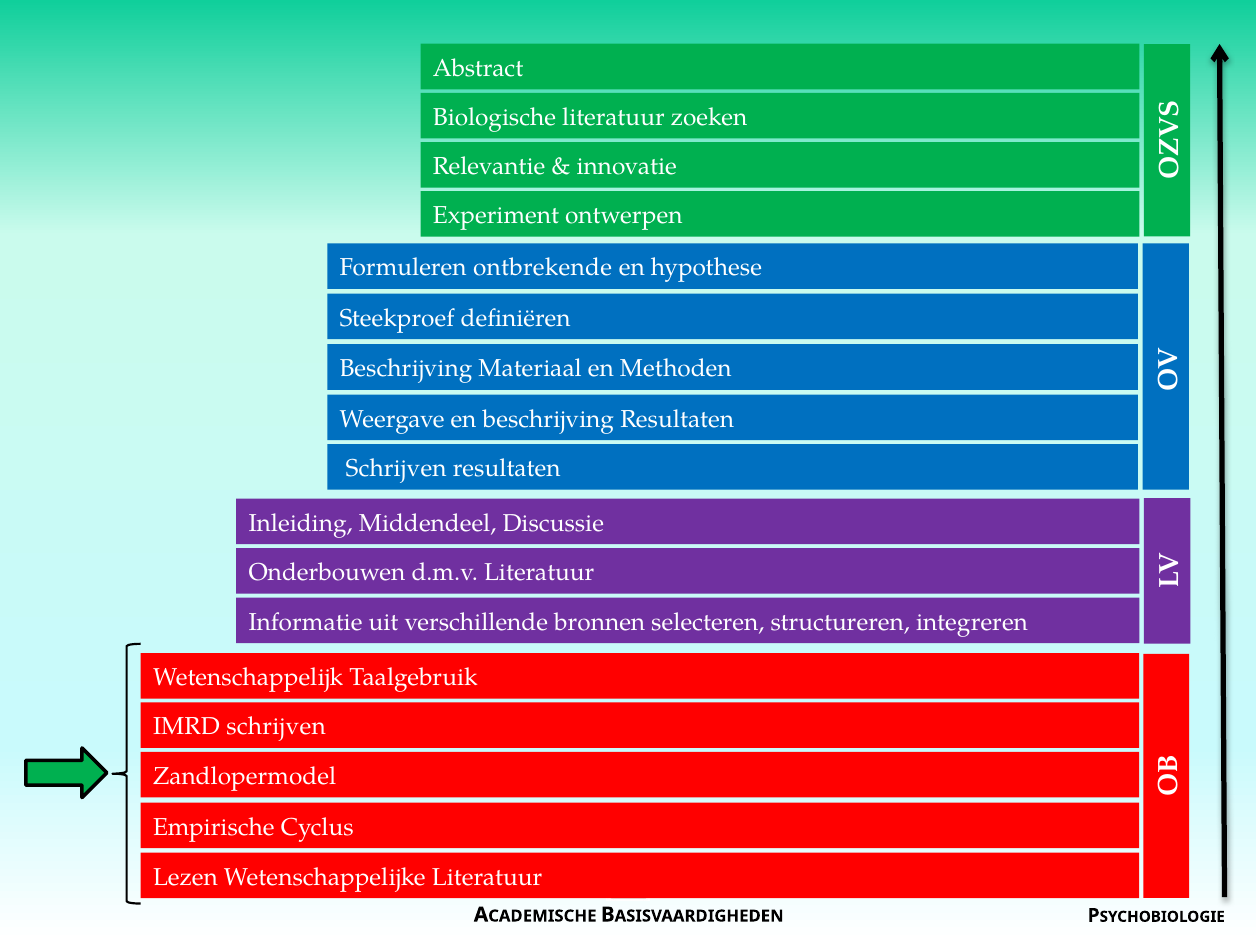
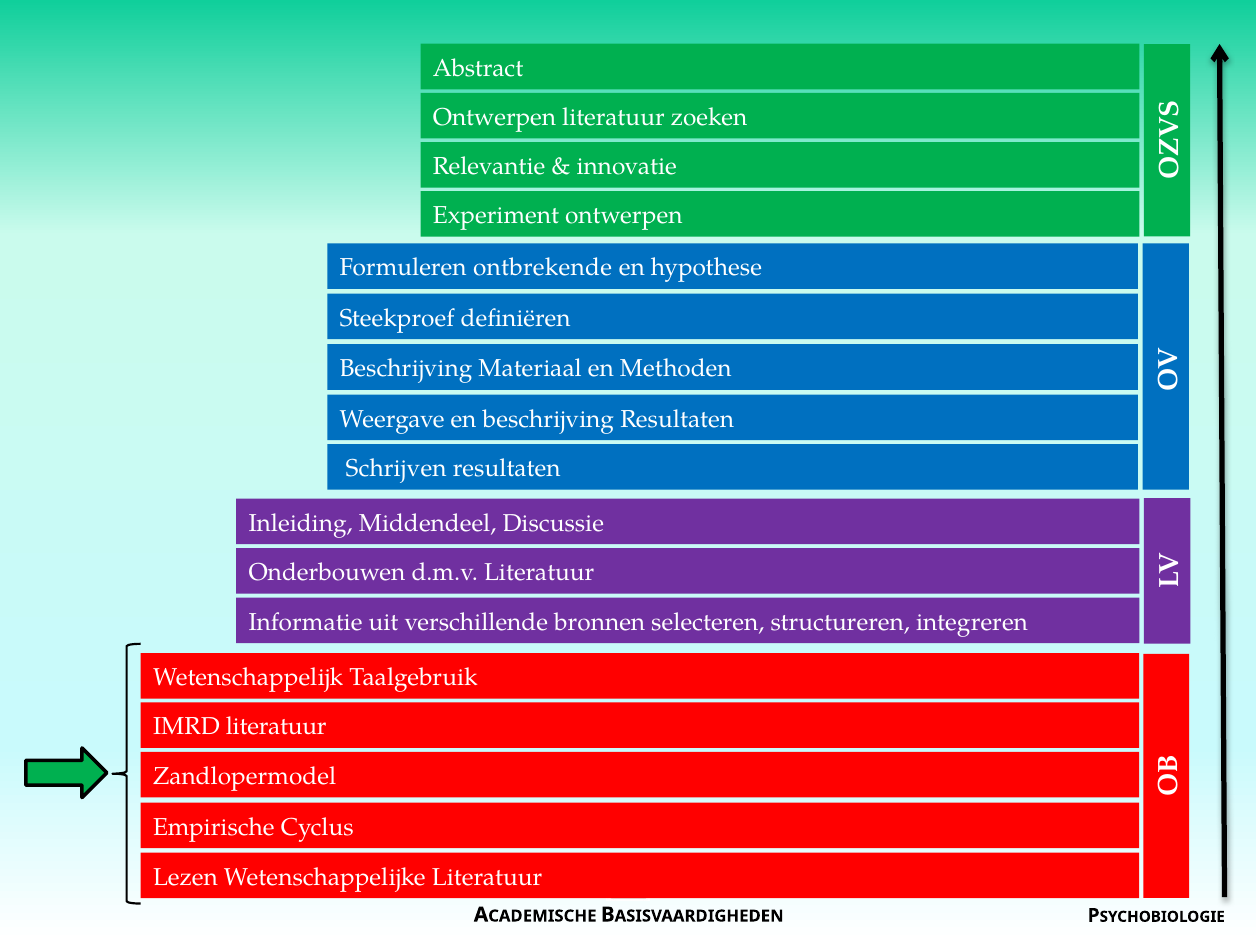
Biologische at (494, 117): Biologische -> Ontwerpen
IMRD schrijven: schrijven -> literatuur
